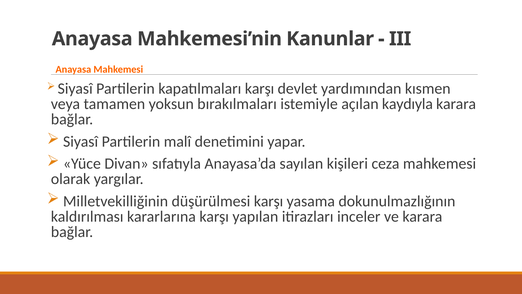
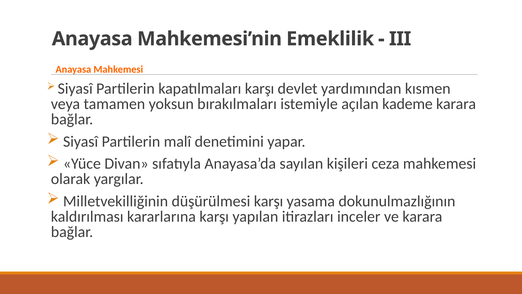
Kanunlar: Kanunlar -> Emeklilik
kaydıyla: kaydıyla -> kademe
